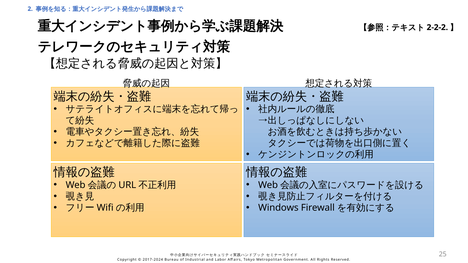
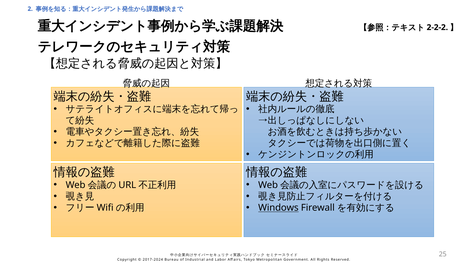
Windows underline: none -> present
